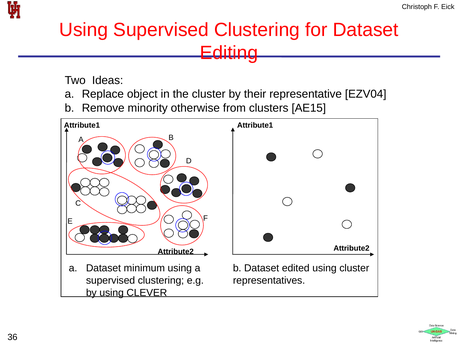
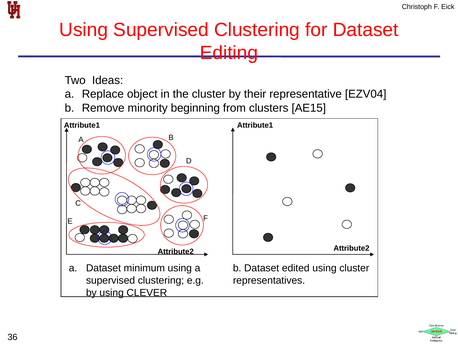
otherwise: otherwise -> beginning
